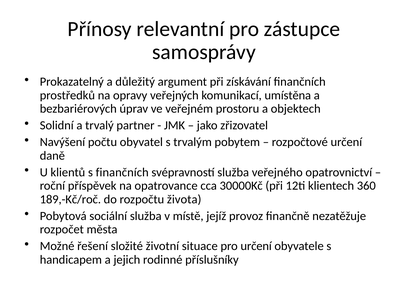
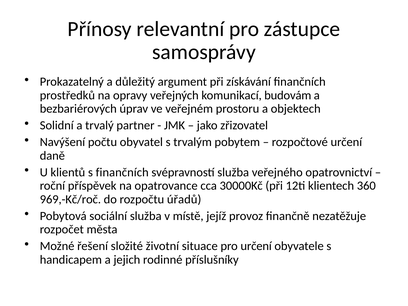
umístěna: umístěna -> budovám
189,-Kč/roč: 189,-Kč/roč -> 969,-Kč/roč
života: života -> úřadů
